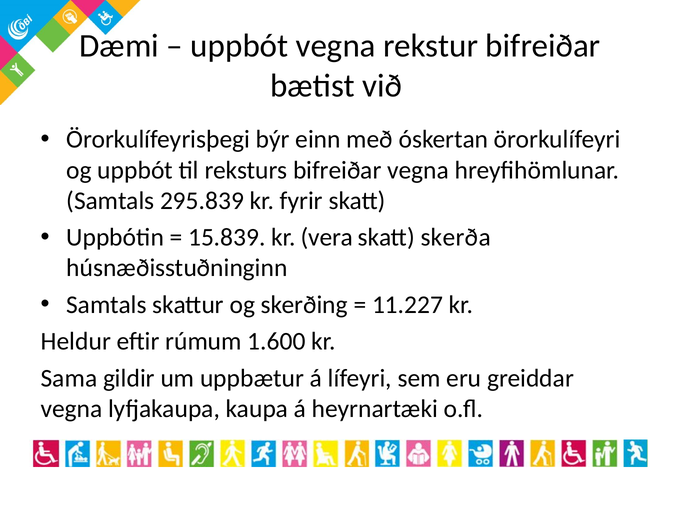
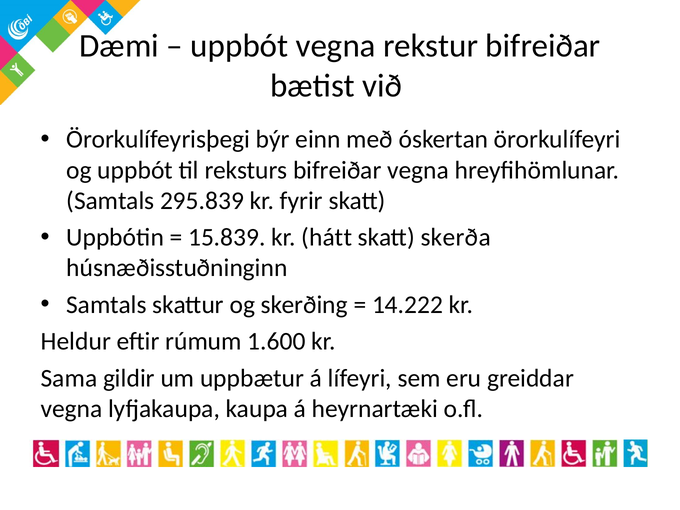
vera: vera -> hátt
11.227: 11.227 -> 14.222
